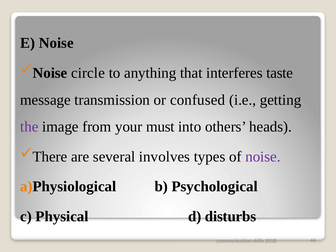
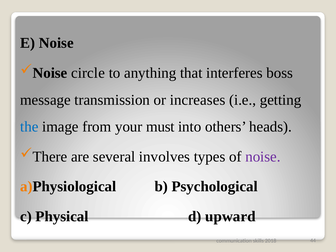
taste: taste -> boss
confused: confused -> increases
the colour: purple -> blue
disturbs: disturbs -> upward
